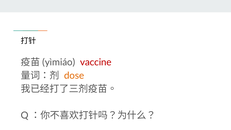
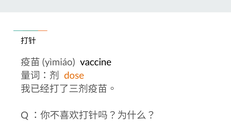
vaccine colour: red -> black
